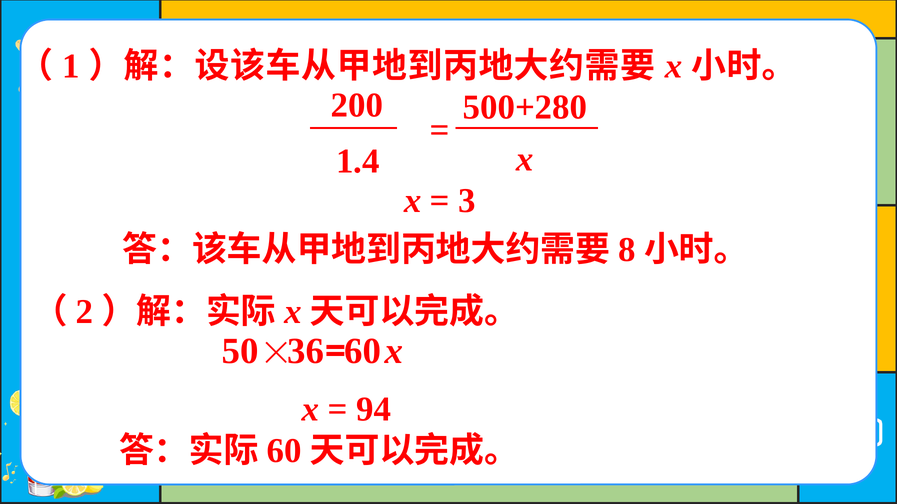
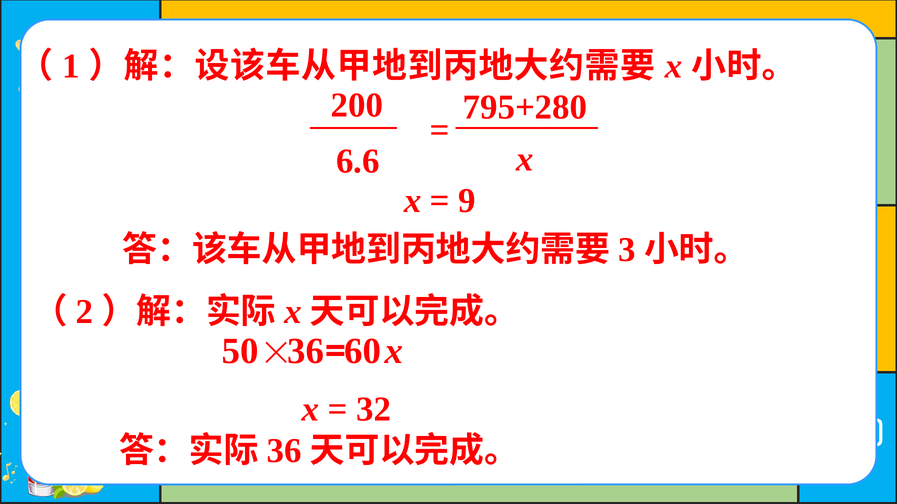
500+280: 500+280 -> 795+280
1.4: 1.4 -> 6.6
3: 3 -> 9
8: 8 -> 3
94: 94 -> 32
60 at (284, 452): 60 -> 36
